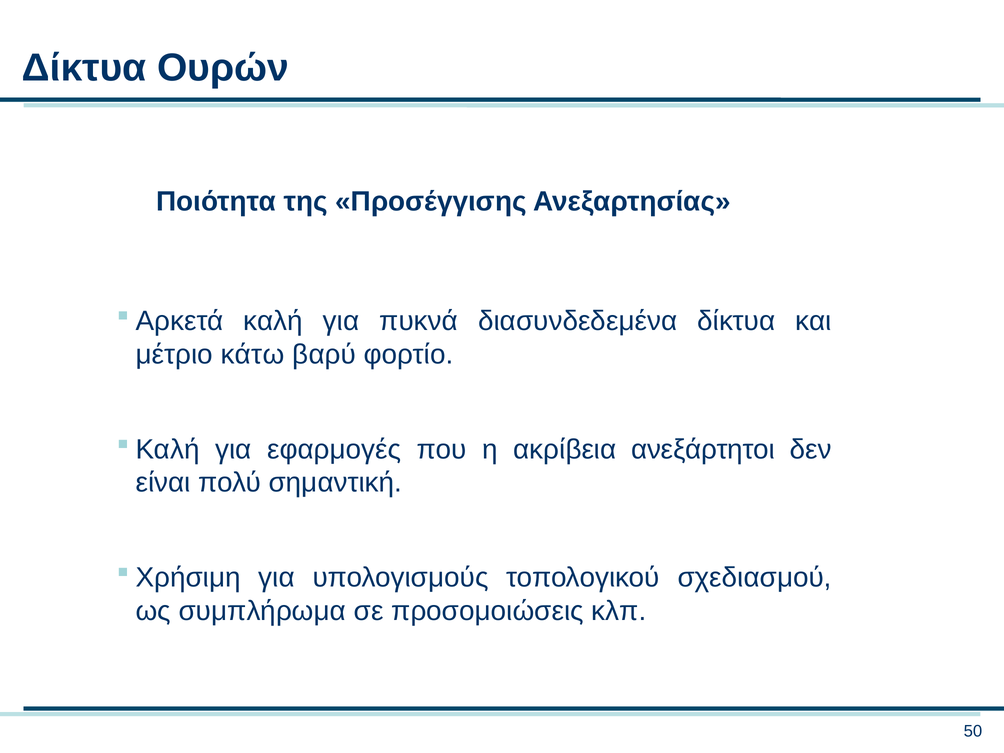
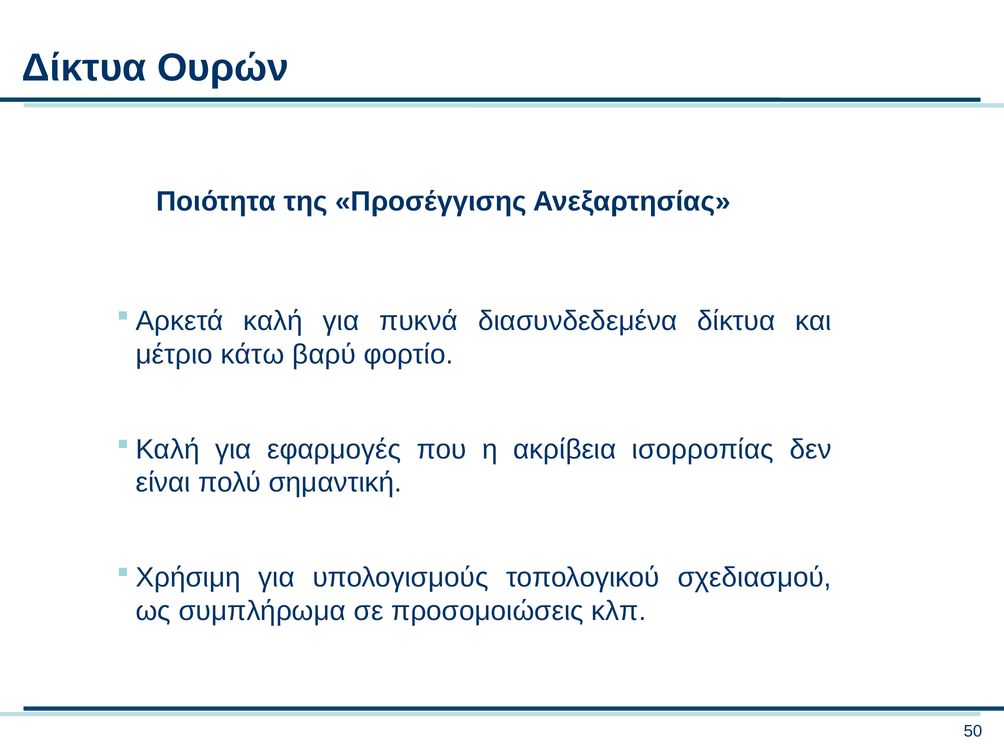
ανεξάρτητοι: ανεξάρτητοι -> ισορροπίας
